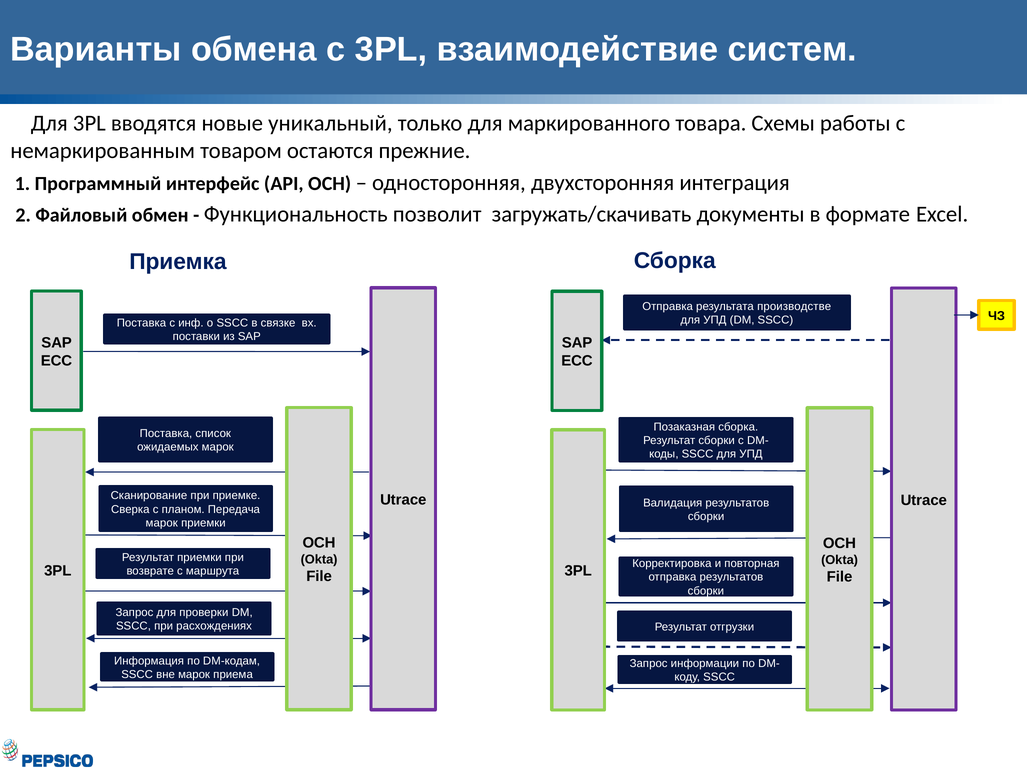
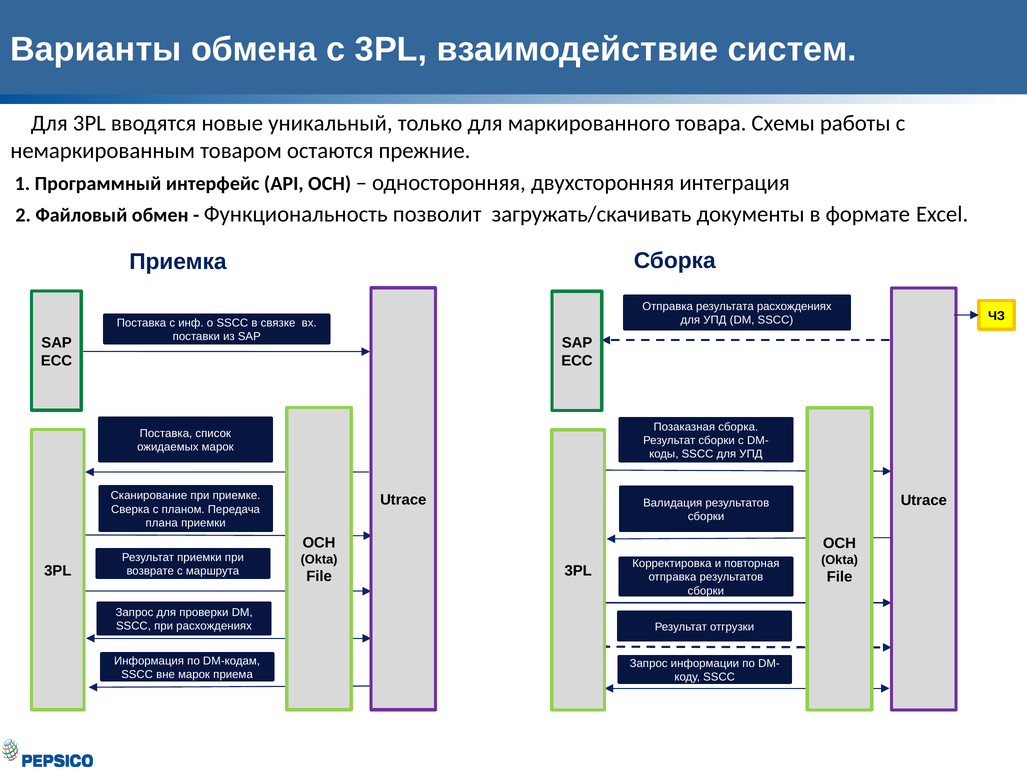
результата производстве: производстве -> расхождениях
марок at (162, 523): марок -> плана
